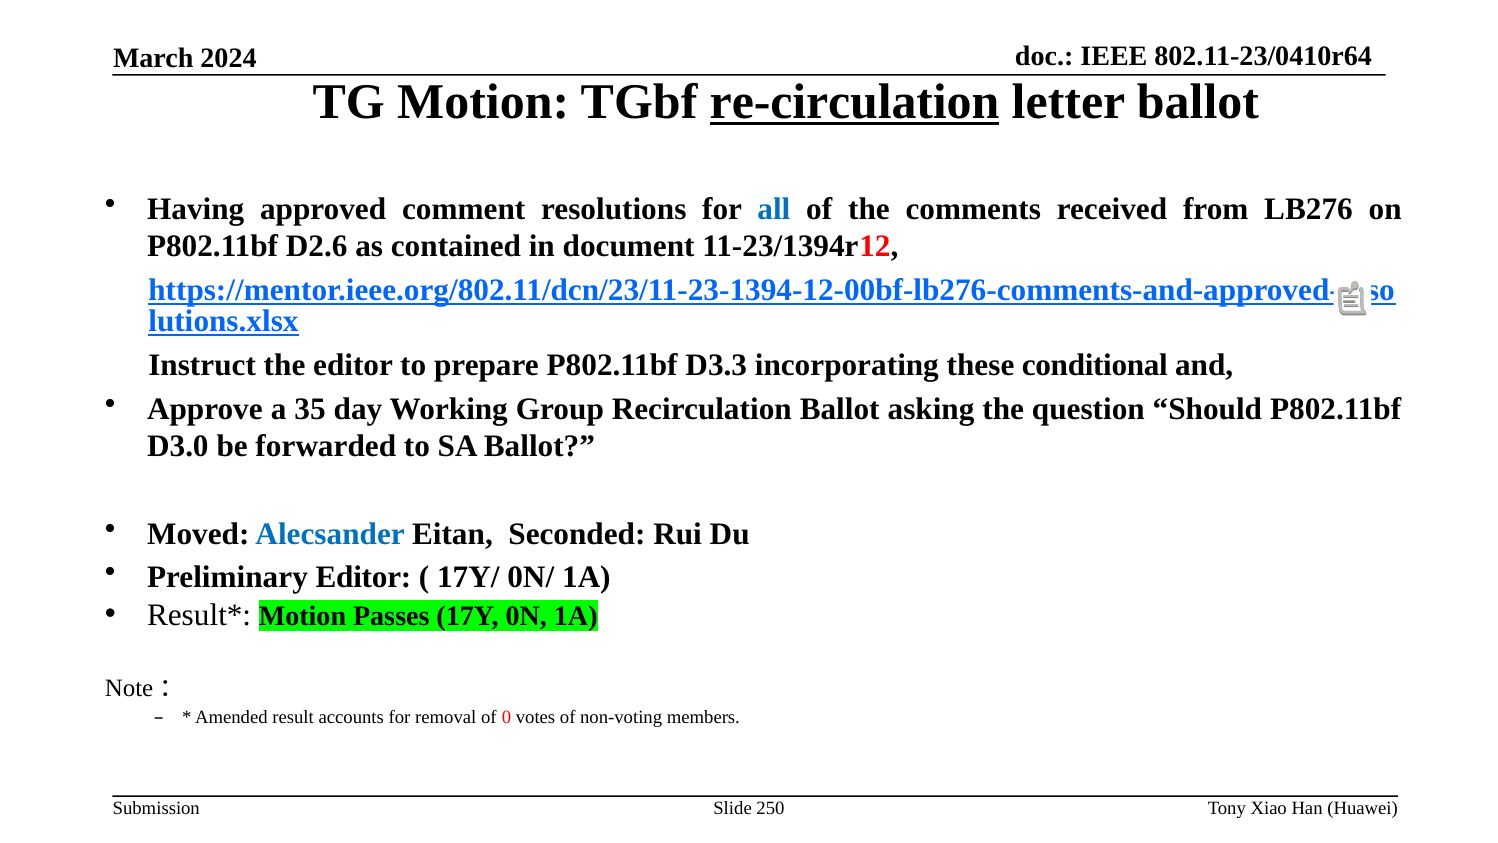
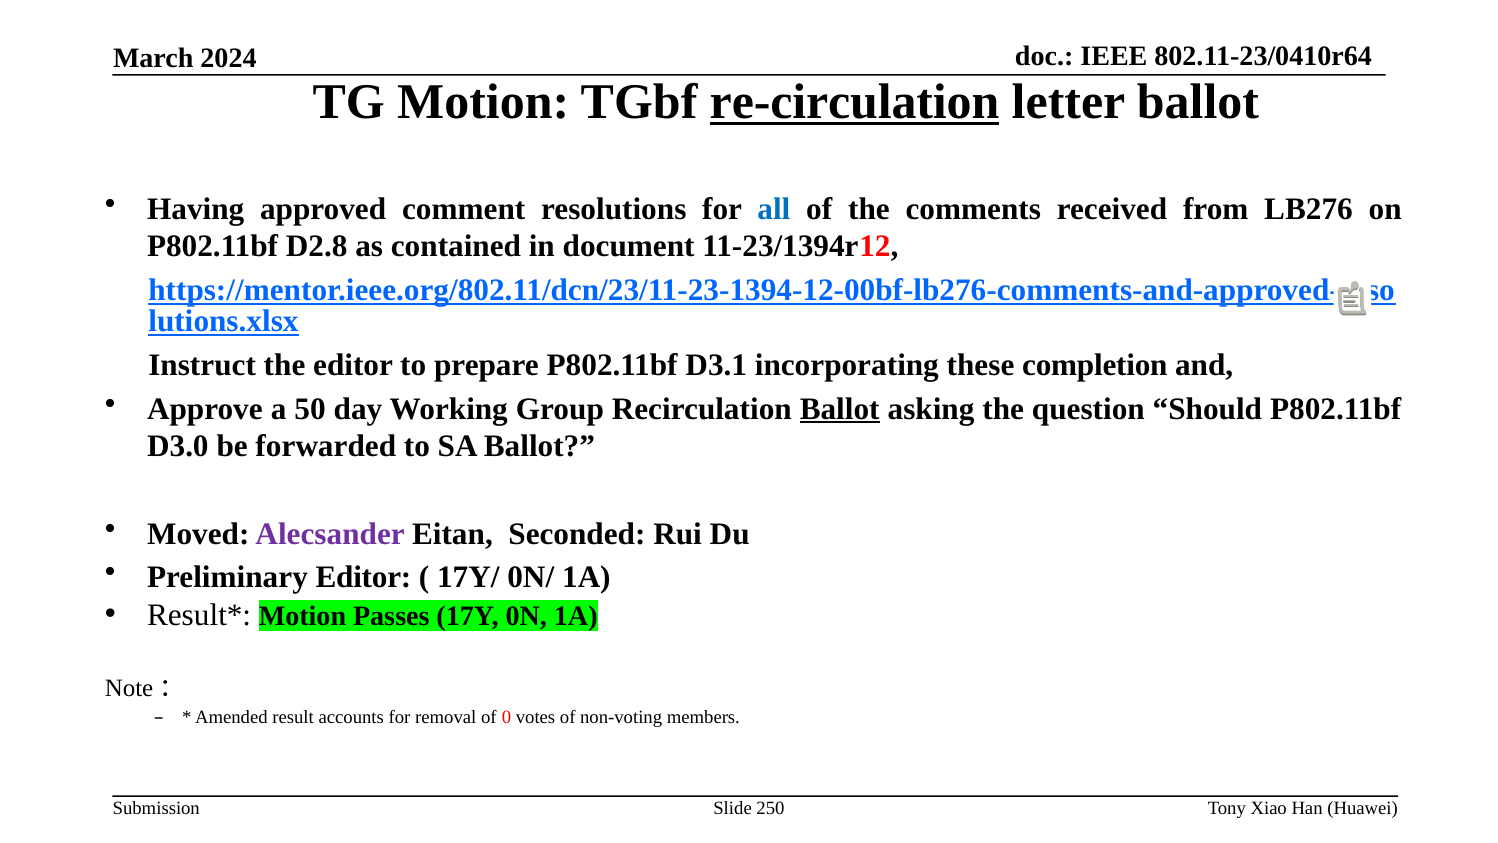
D2.6: D2.6 -> D2.8
D3.3: D3.3 -> D3.1
conditional: conditional -> completion
35: 35 -> 50
Ballot at (840, 409) underline: none -> present
Alecsander colour: blue -> purple
